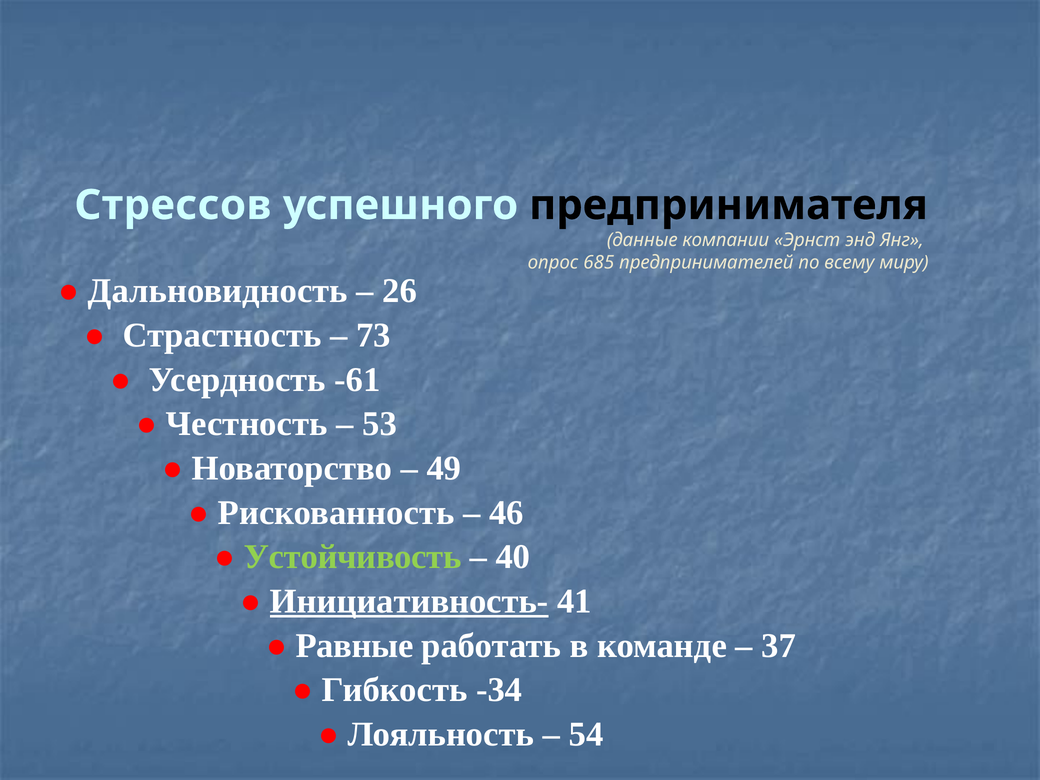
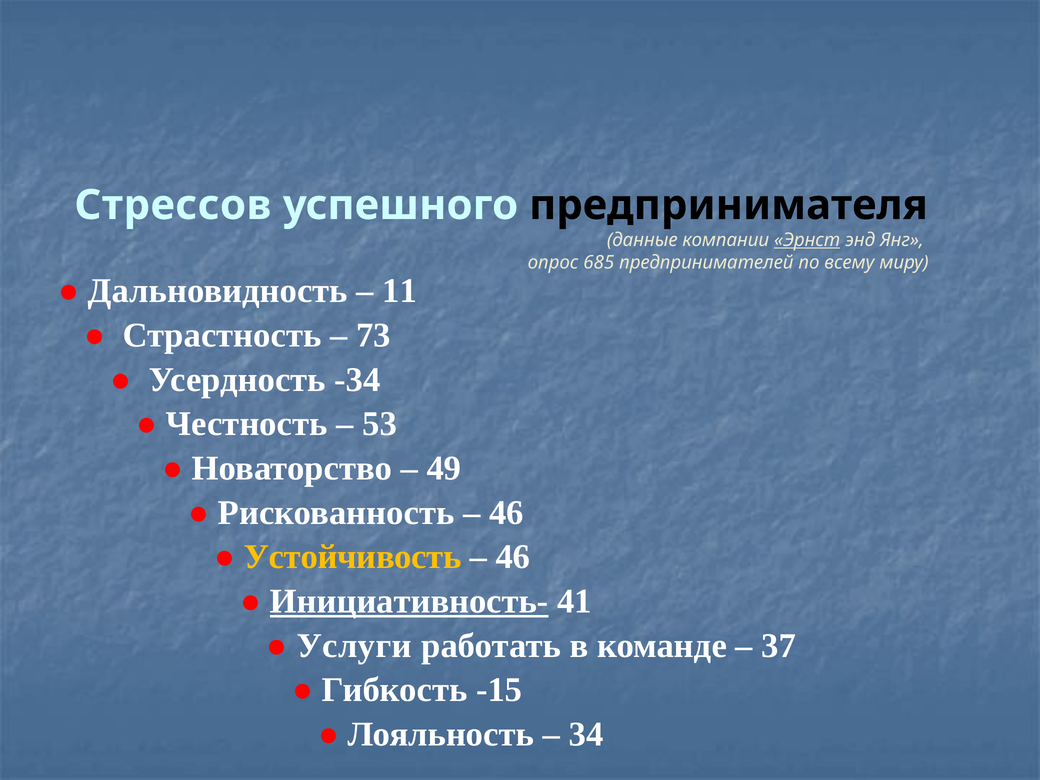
Эрнст underline: none -> present
26: 26 -> 11
-61: -61 -> -34
Устойчивость colour: light green -> yellow
40 at (513, 557): 40 -> 46
Равные: Равные -> Услуги
-34: -34 -> -15
54: 54 -> 34
